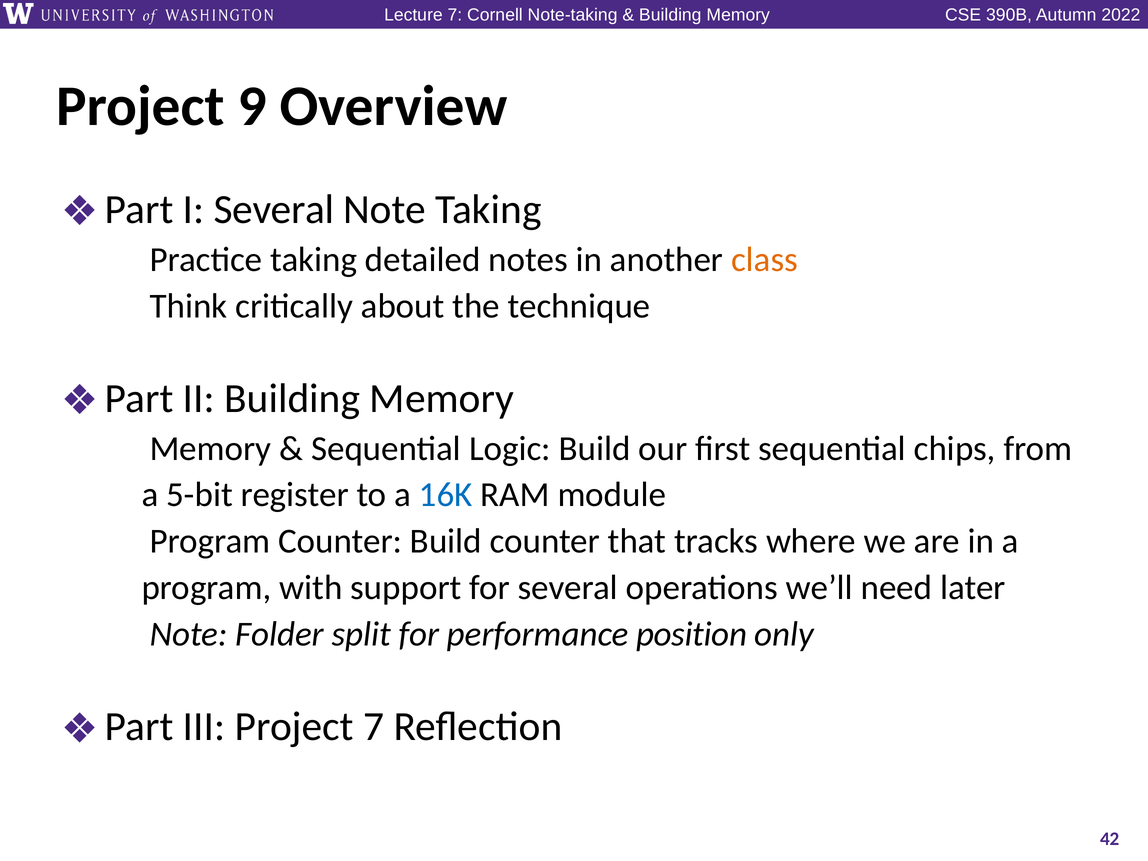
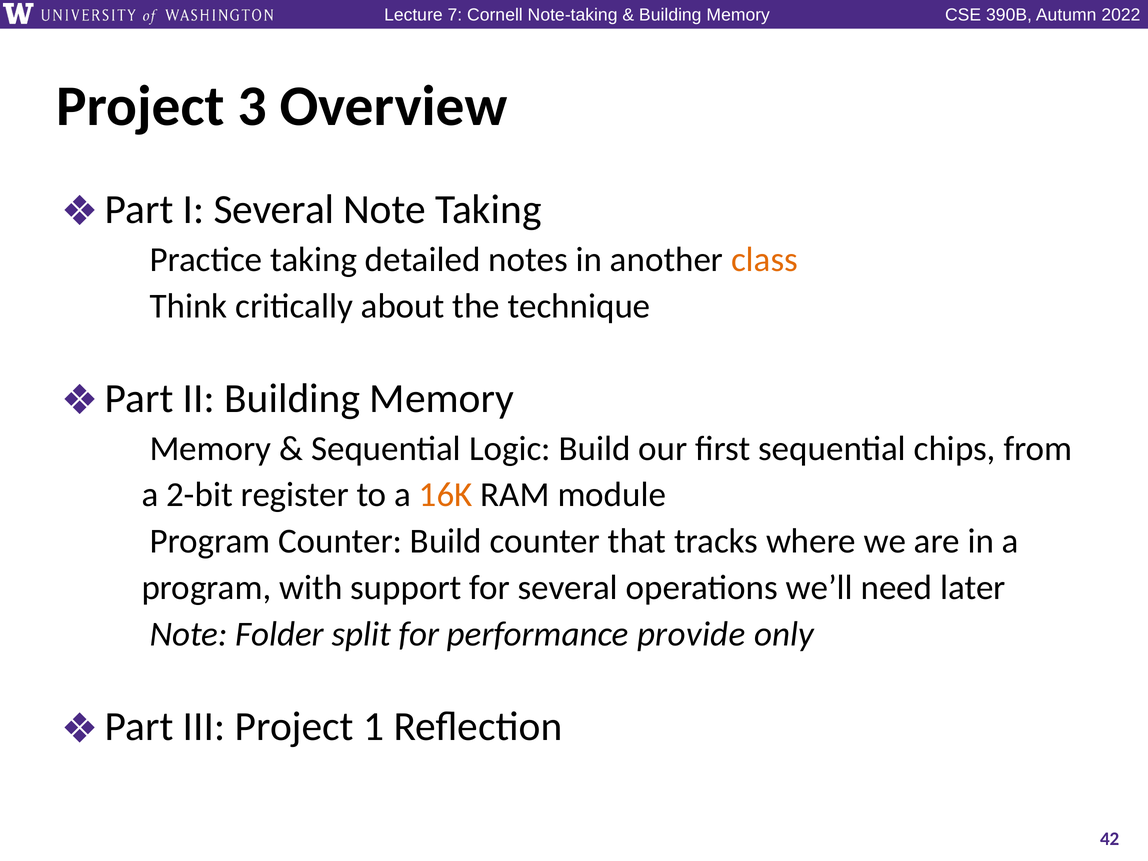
9: 9 -> 3
5-bit: 5-bit -> 2-bit
16K colour: blue -> orange
position: position -> provide
Project 7: 7 -> 1
